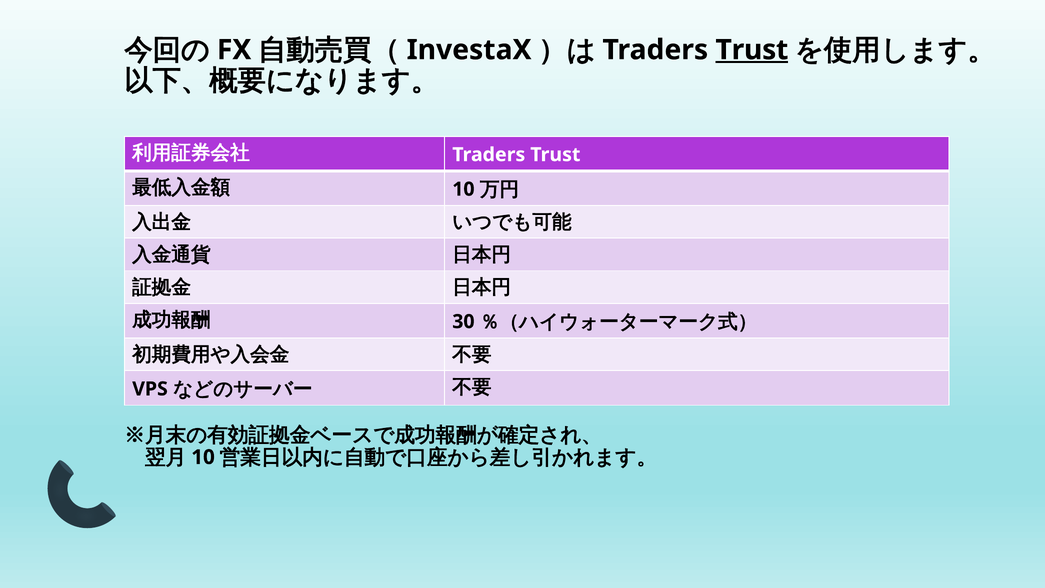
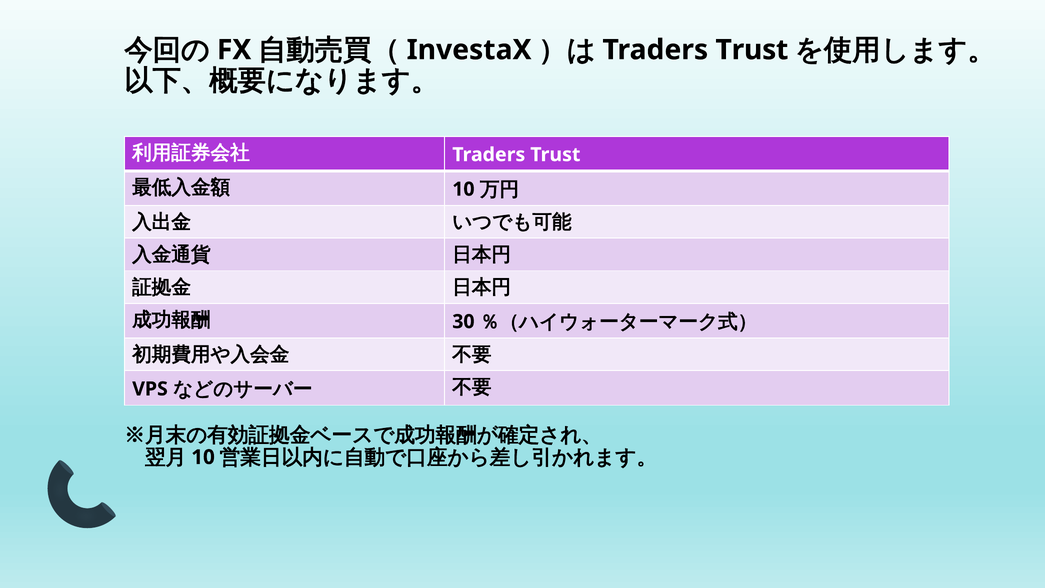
Trust at (752, 50) underline: present -> none
